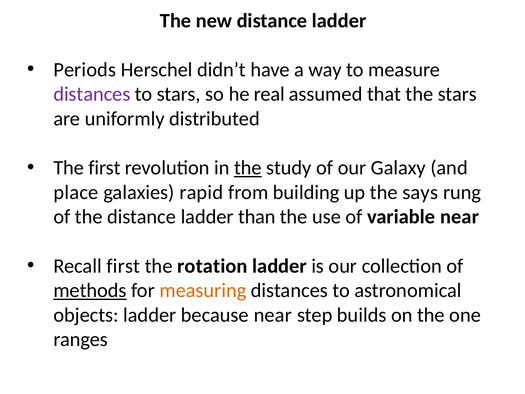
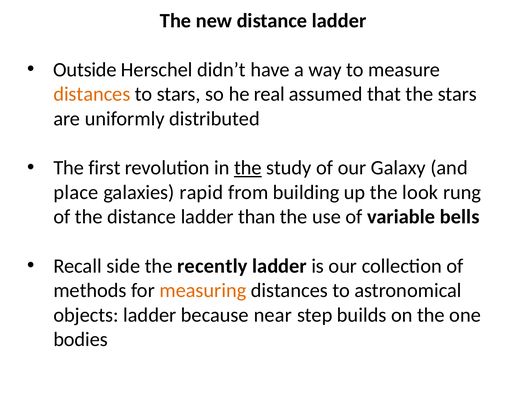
Periods: Periods -> Outside
distances at (92, 94) colour: purple -> orange
says: says -> look
variable near: near -> bells
Recall first: first -> side
rotation: rotation -> recently
methods underline: present -> none
ranges: ranges -> bodies
